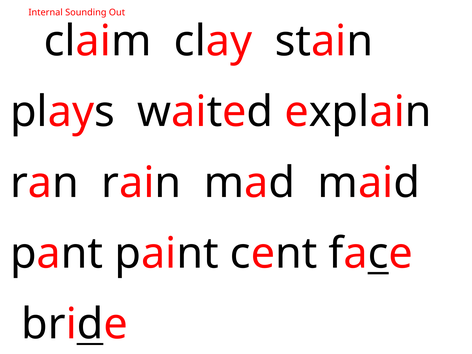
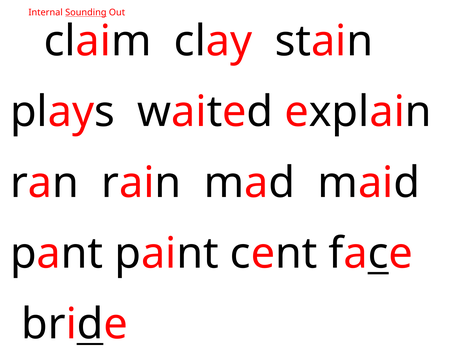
Sounding underline: none -> present
